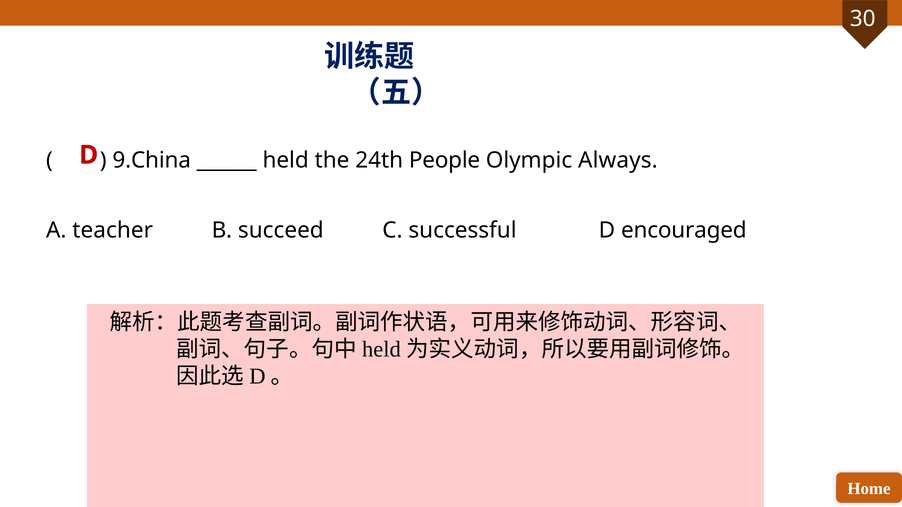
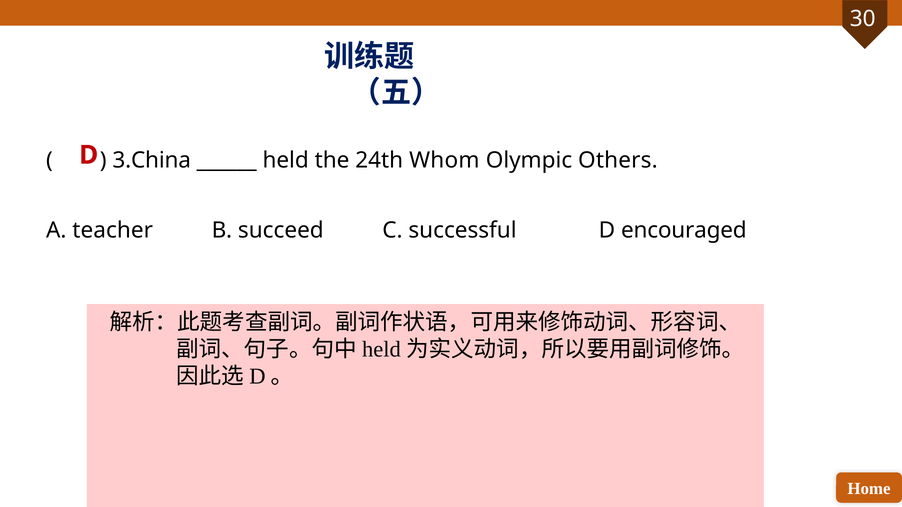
9.China: 9.China -> 3.China
People: People -> Whom
Always: Always -> Others
